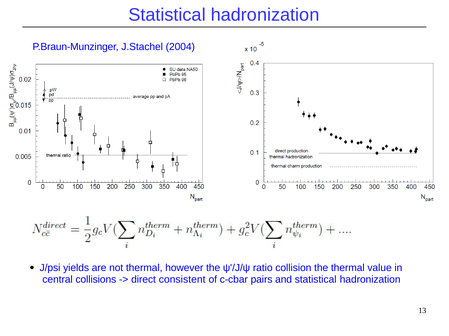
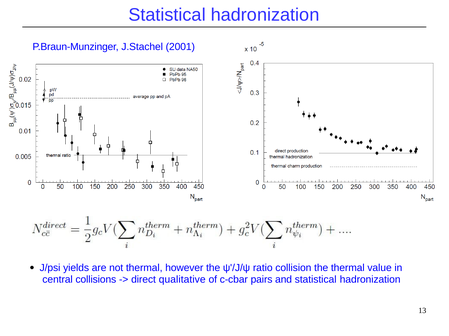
2004: 2004 -> 2001
consistent: consistent -> qualitative
